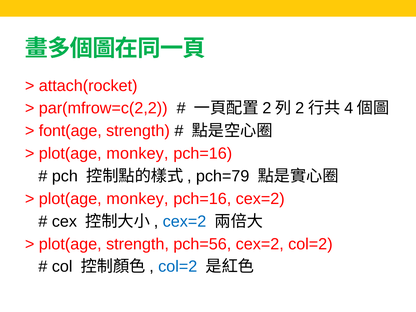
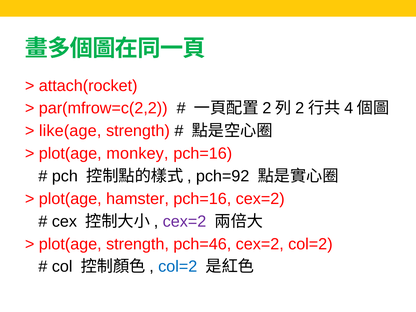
font(age: font(age -> like(age
pch=79: pch=79 -> pch=92
monkey at (137, 199): monkey -> hamster
cex=2 at (185, 221) colour: blue -> purple
pch=56: pch=56 -> pch=46
